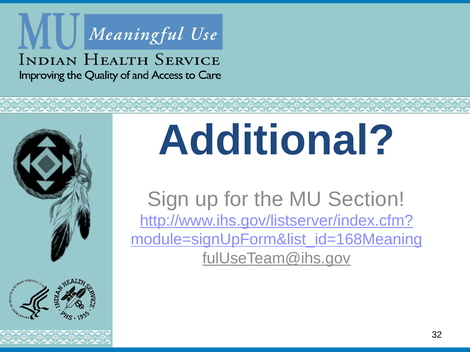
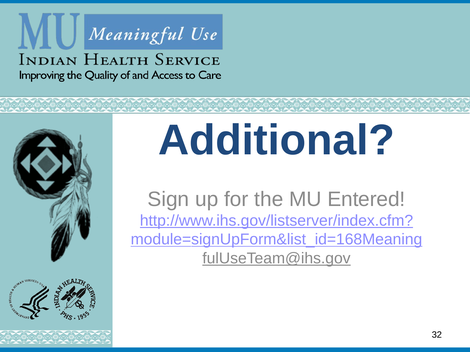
Section: Section -> Entered
